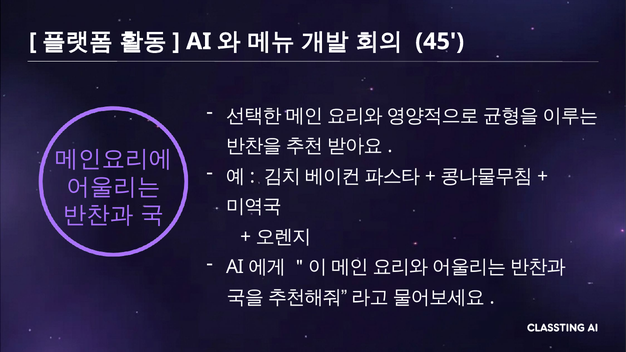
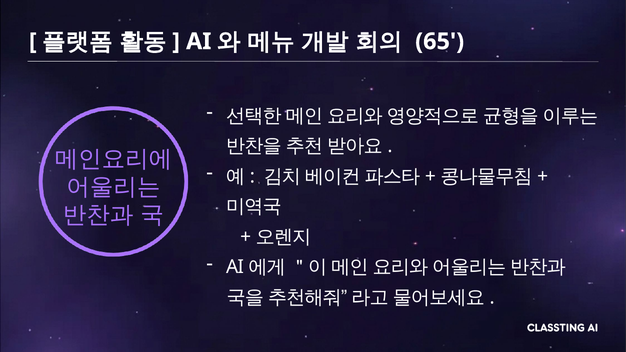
45: 45 -> 65
